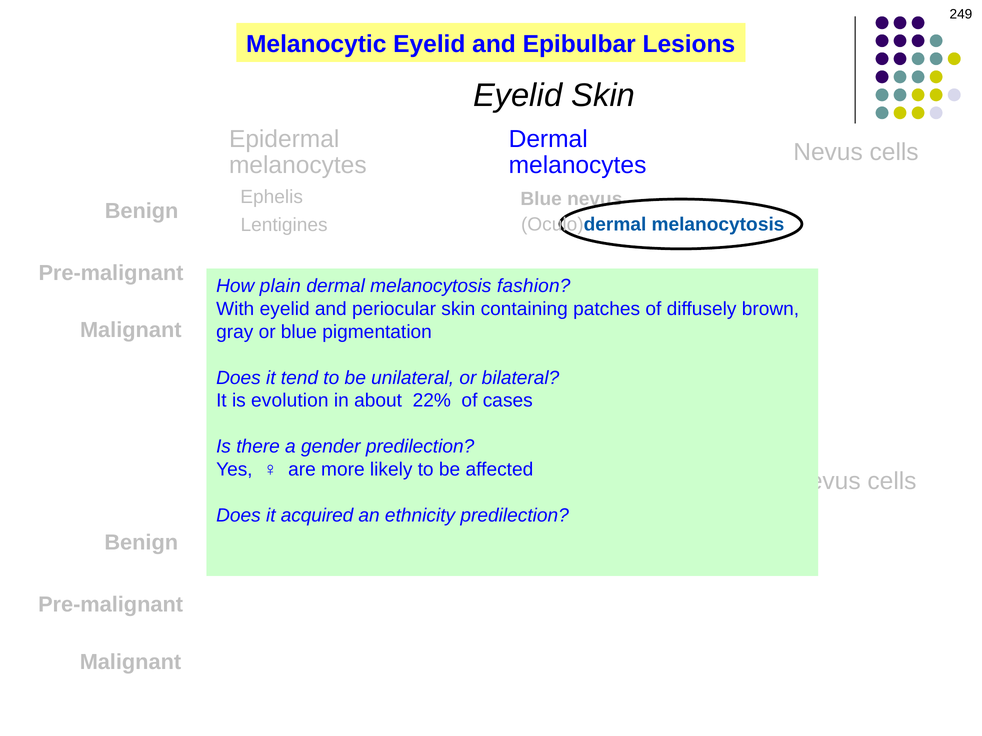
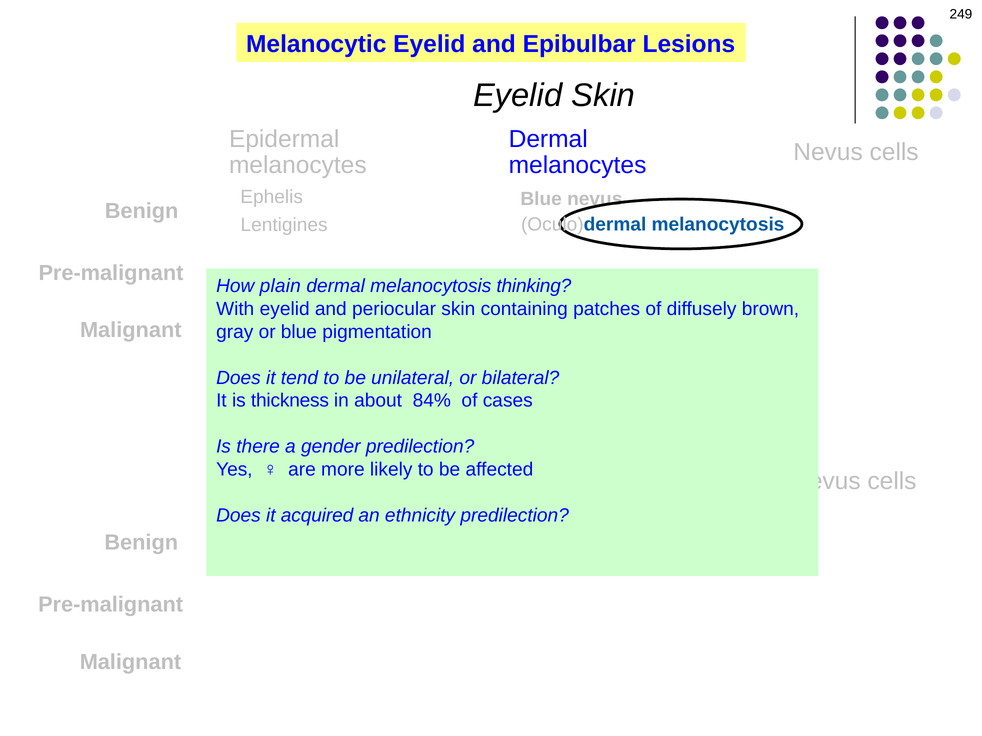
fashion: fashion -> thinking
evolution: evolution -> thickness
22%: 22% -> 84%
